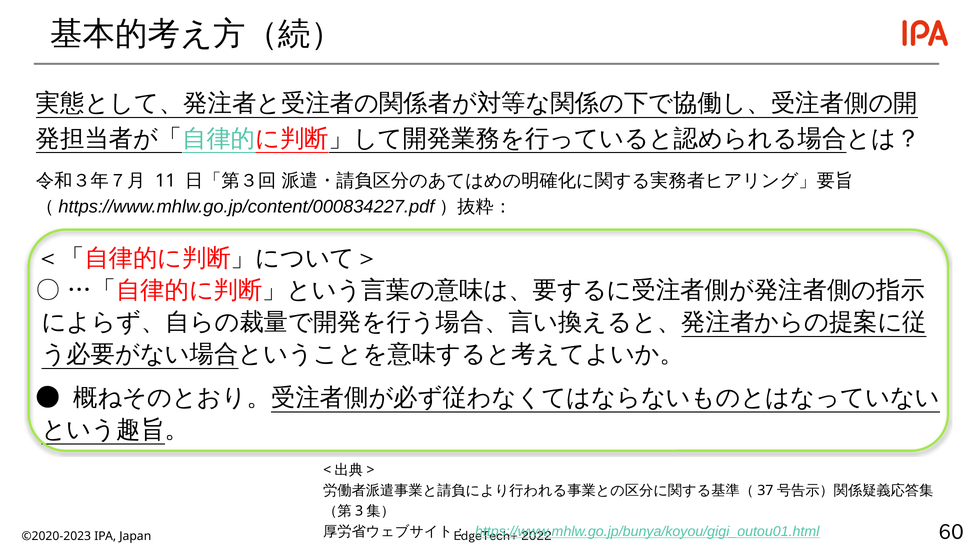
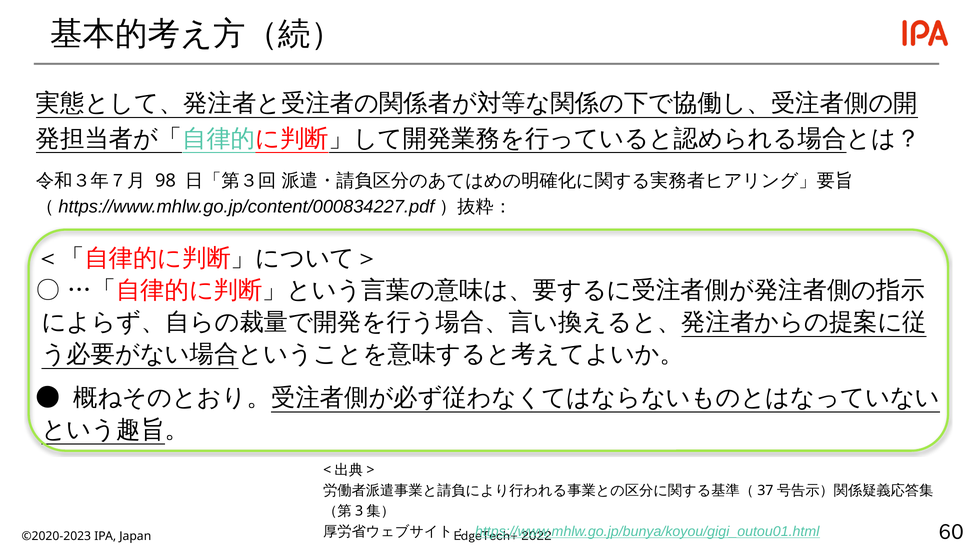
11: 11 -> 98
